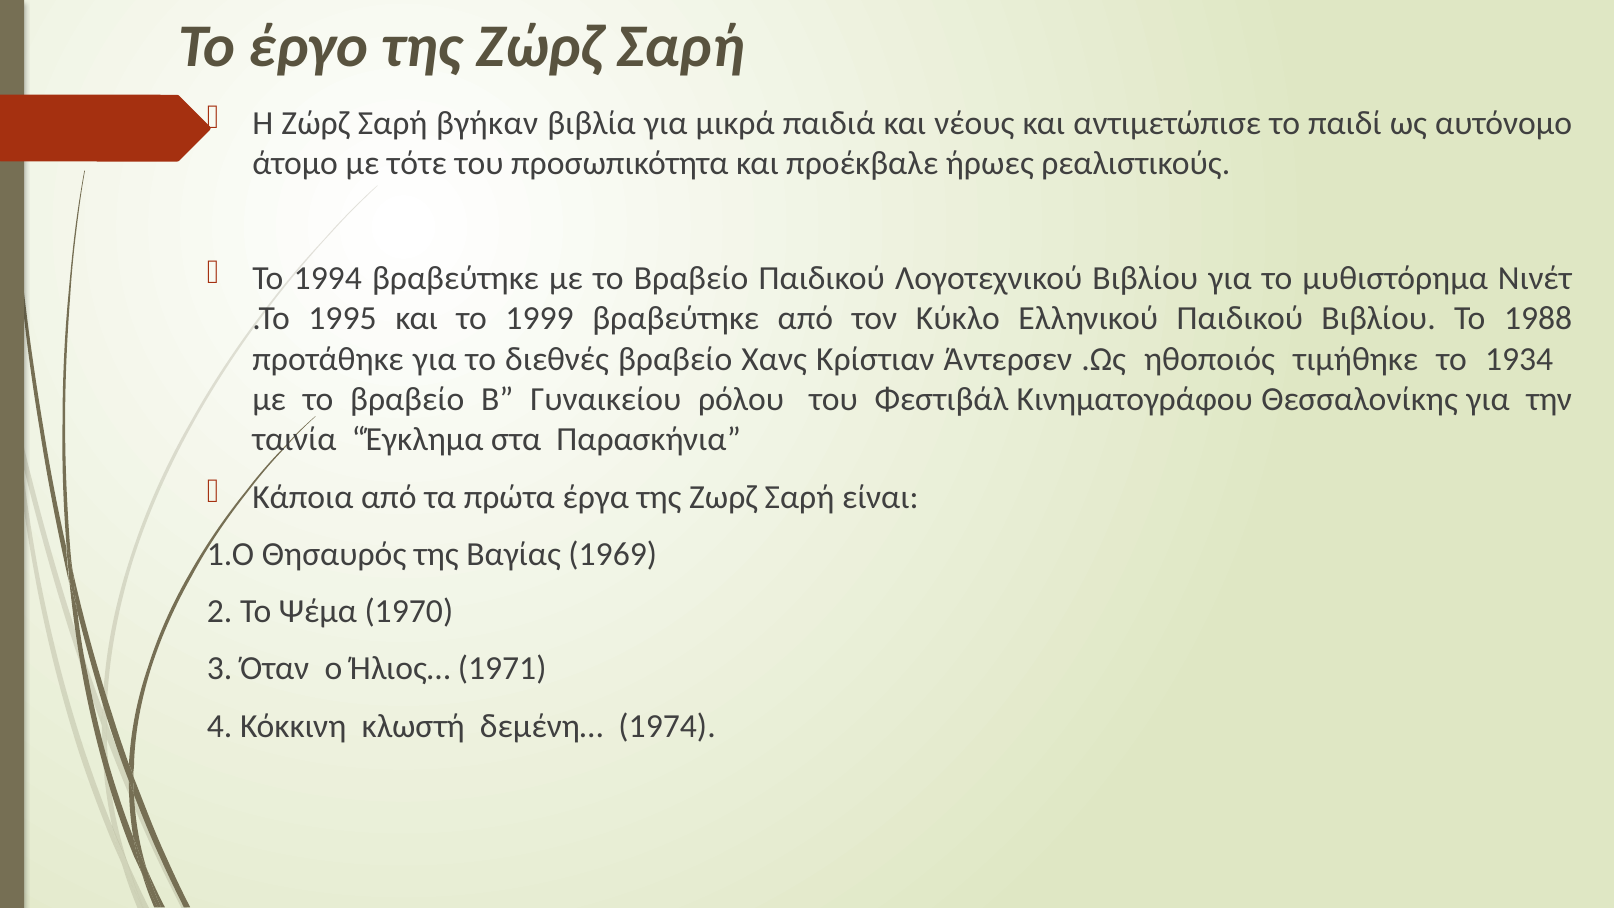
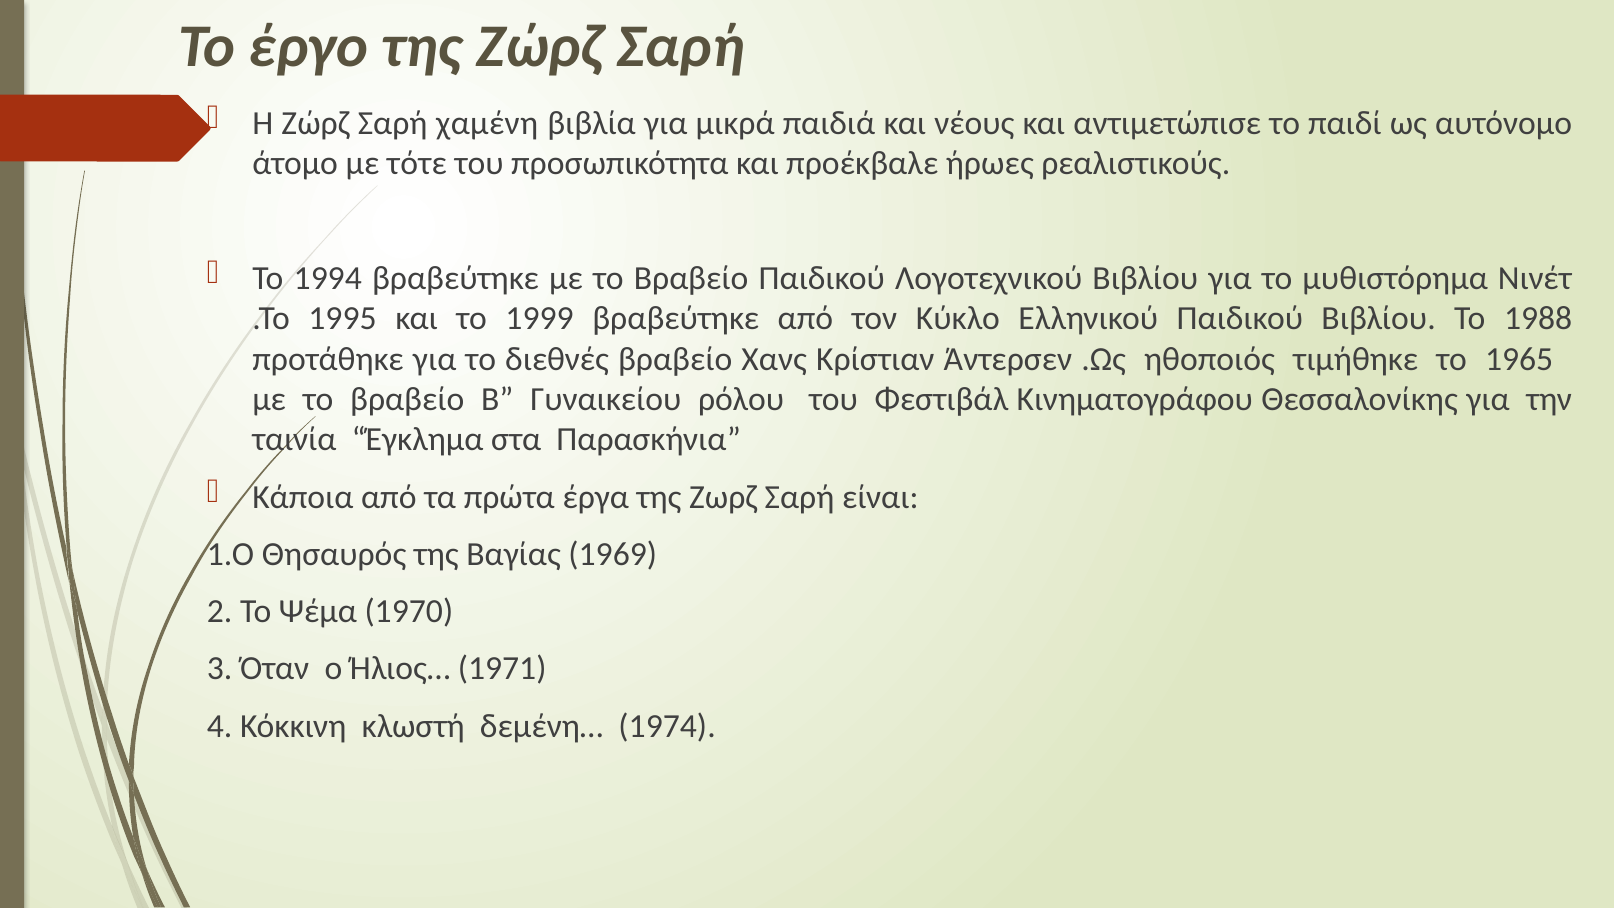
βγήκαν: βγήκαν -> χαμένη
1934: 1934 -> 1965
